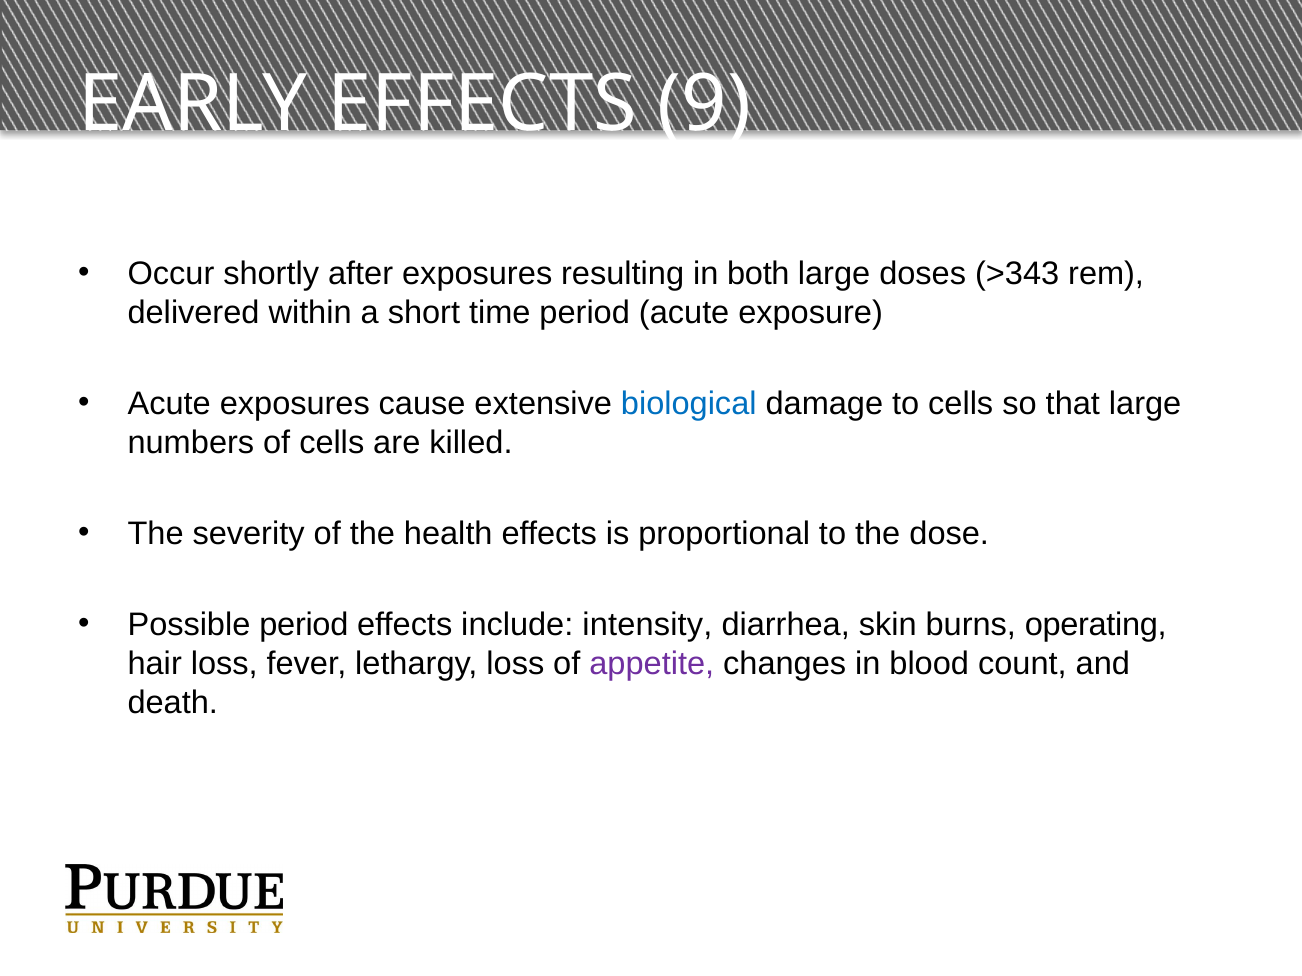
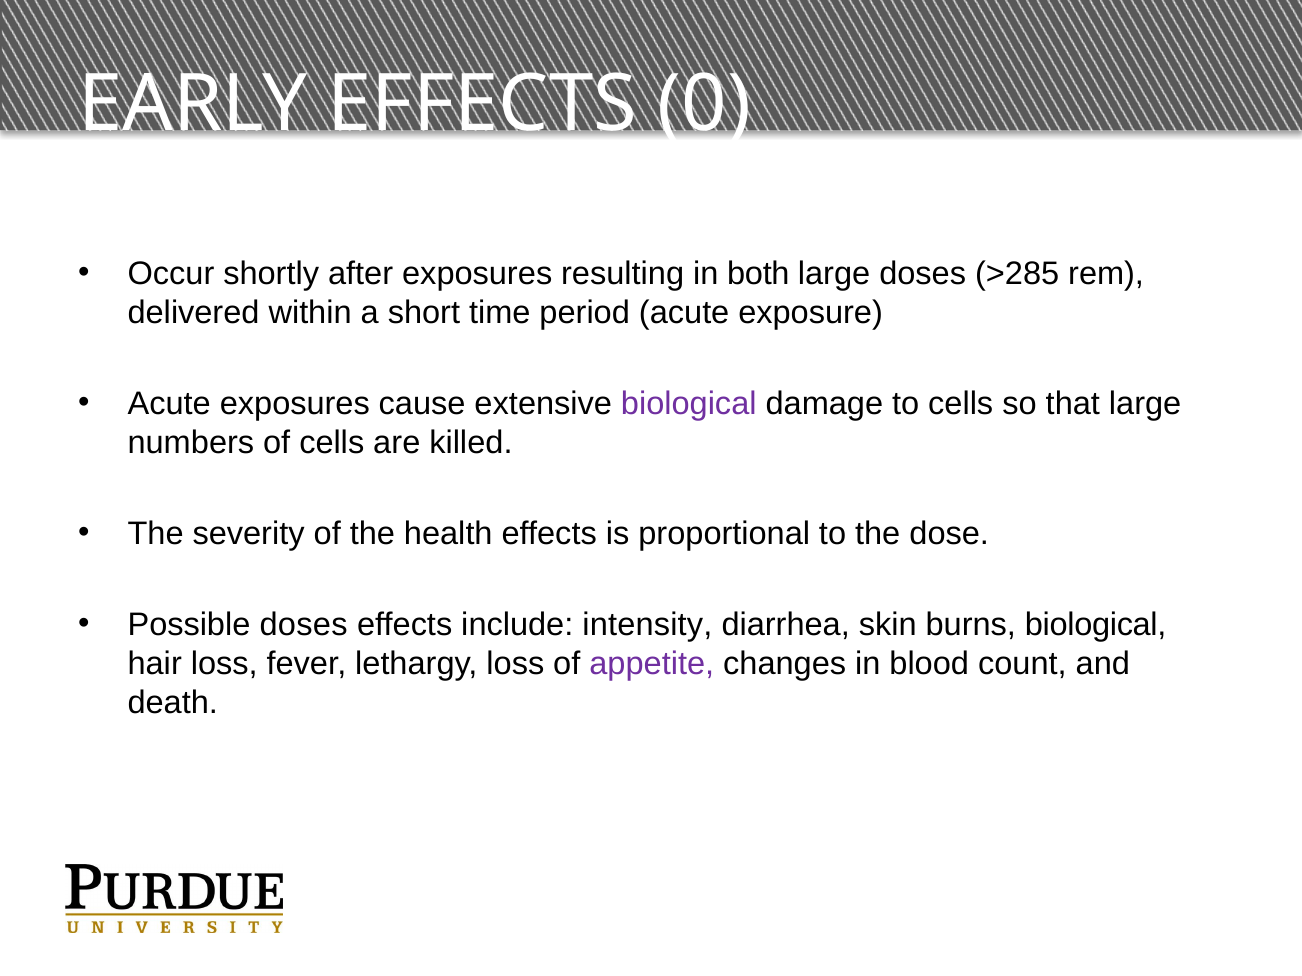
9: 9 -> 0
>343: >343 -> >285
biological at (689, 404) colour: blue -> purple
Possible period: period -> doses
burns operating: operating -> biological
